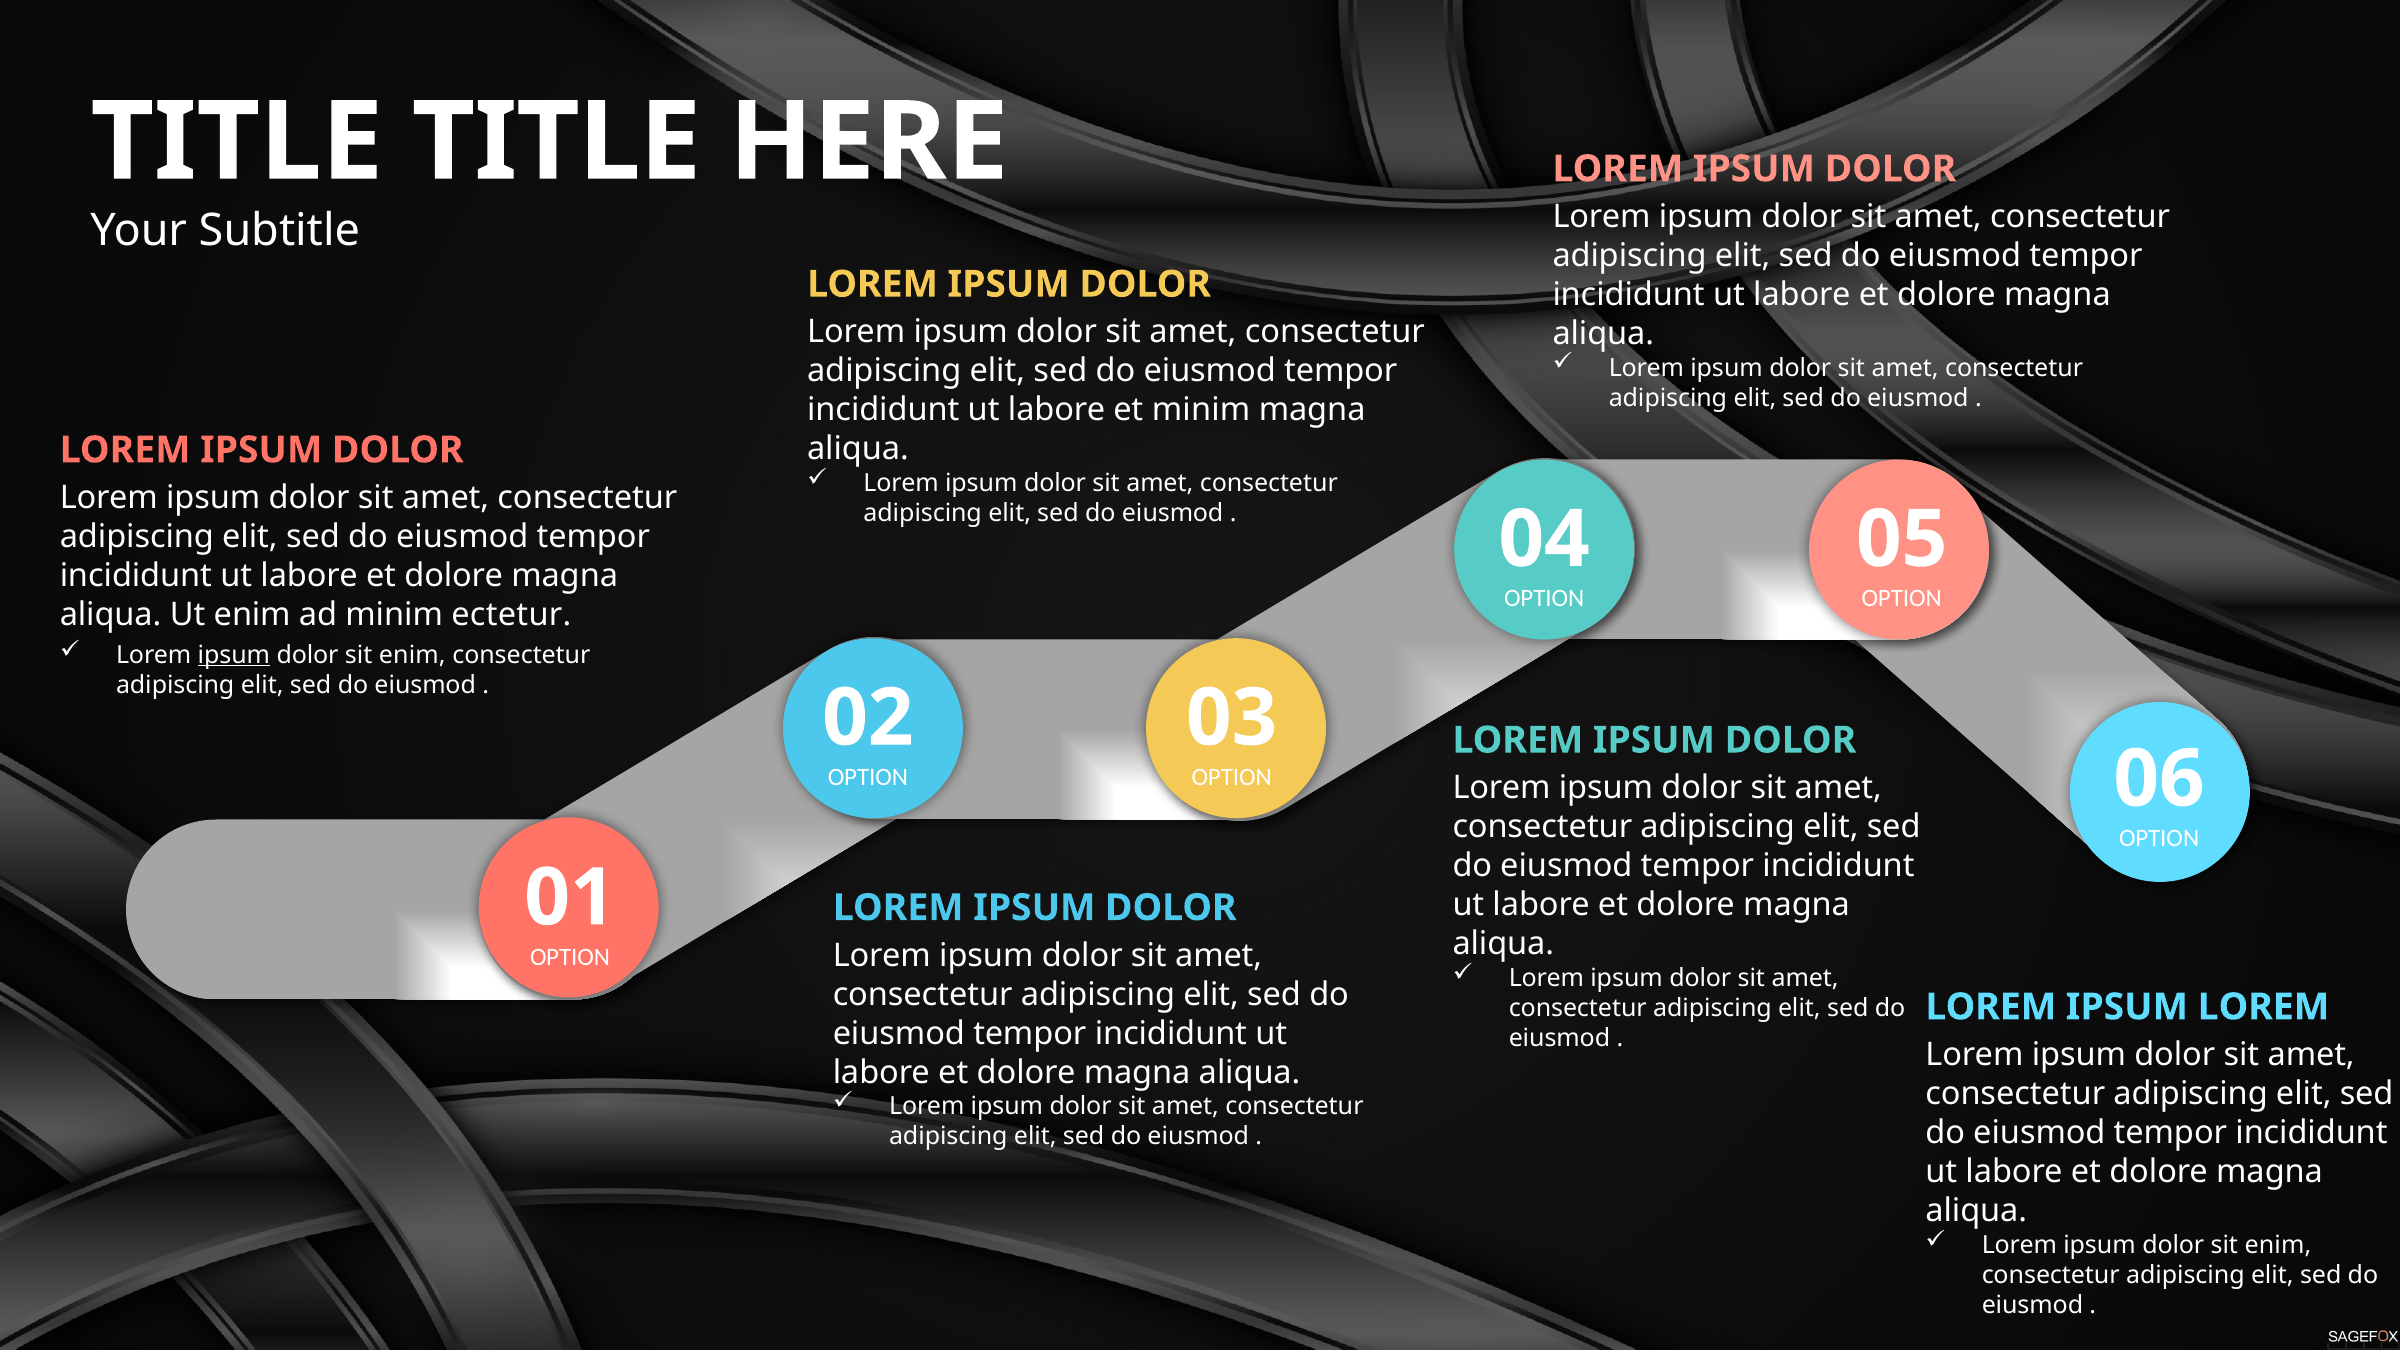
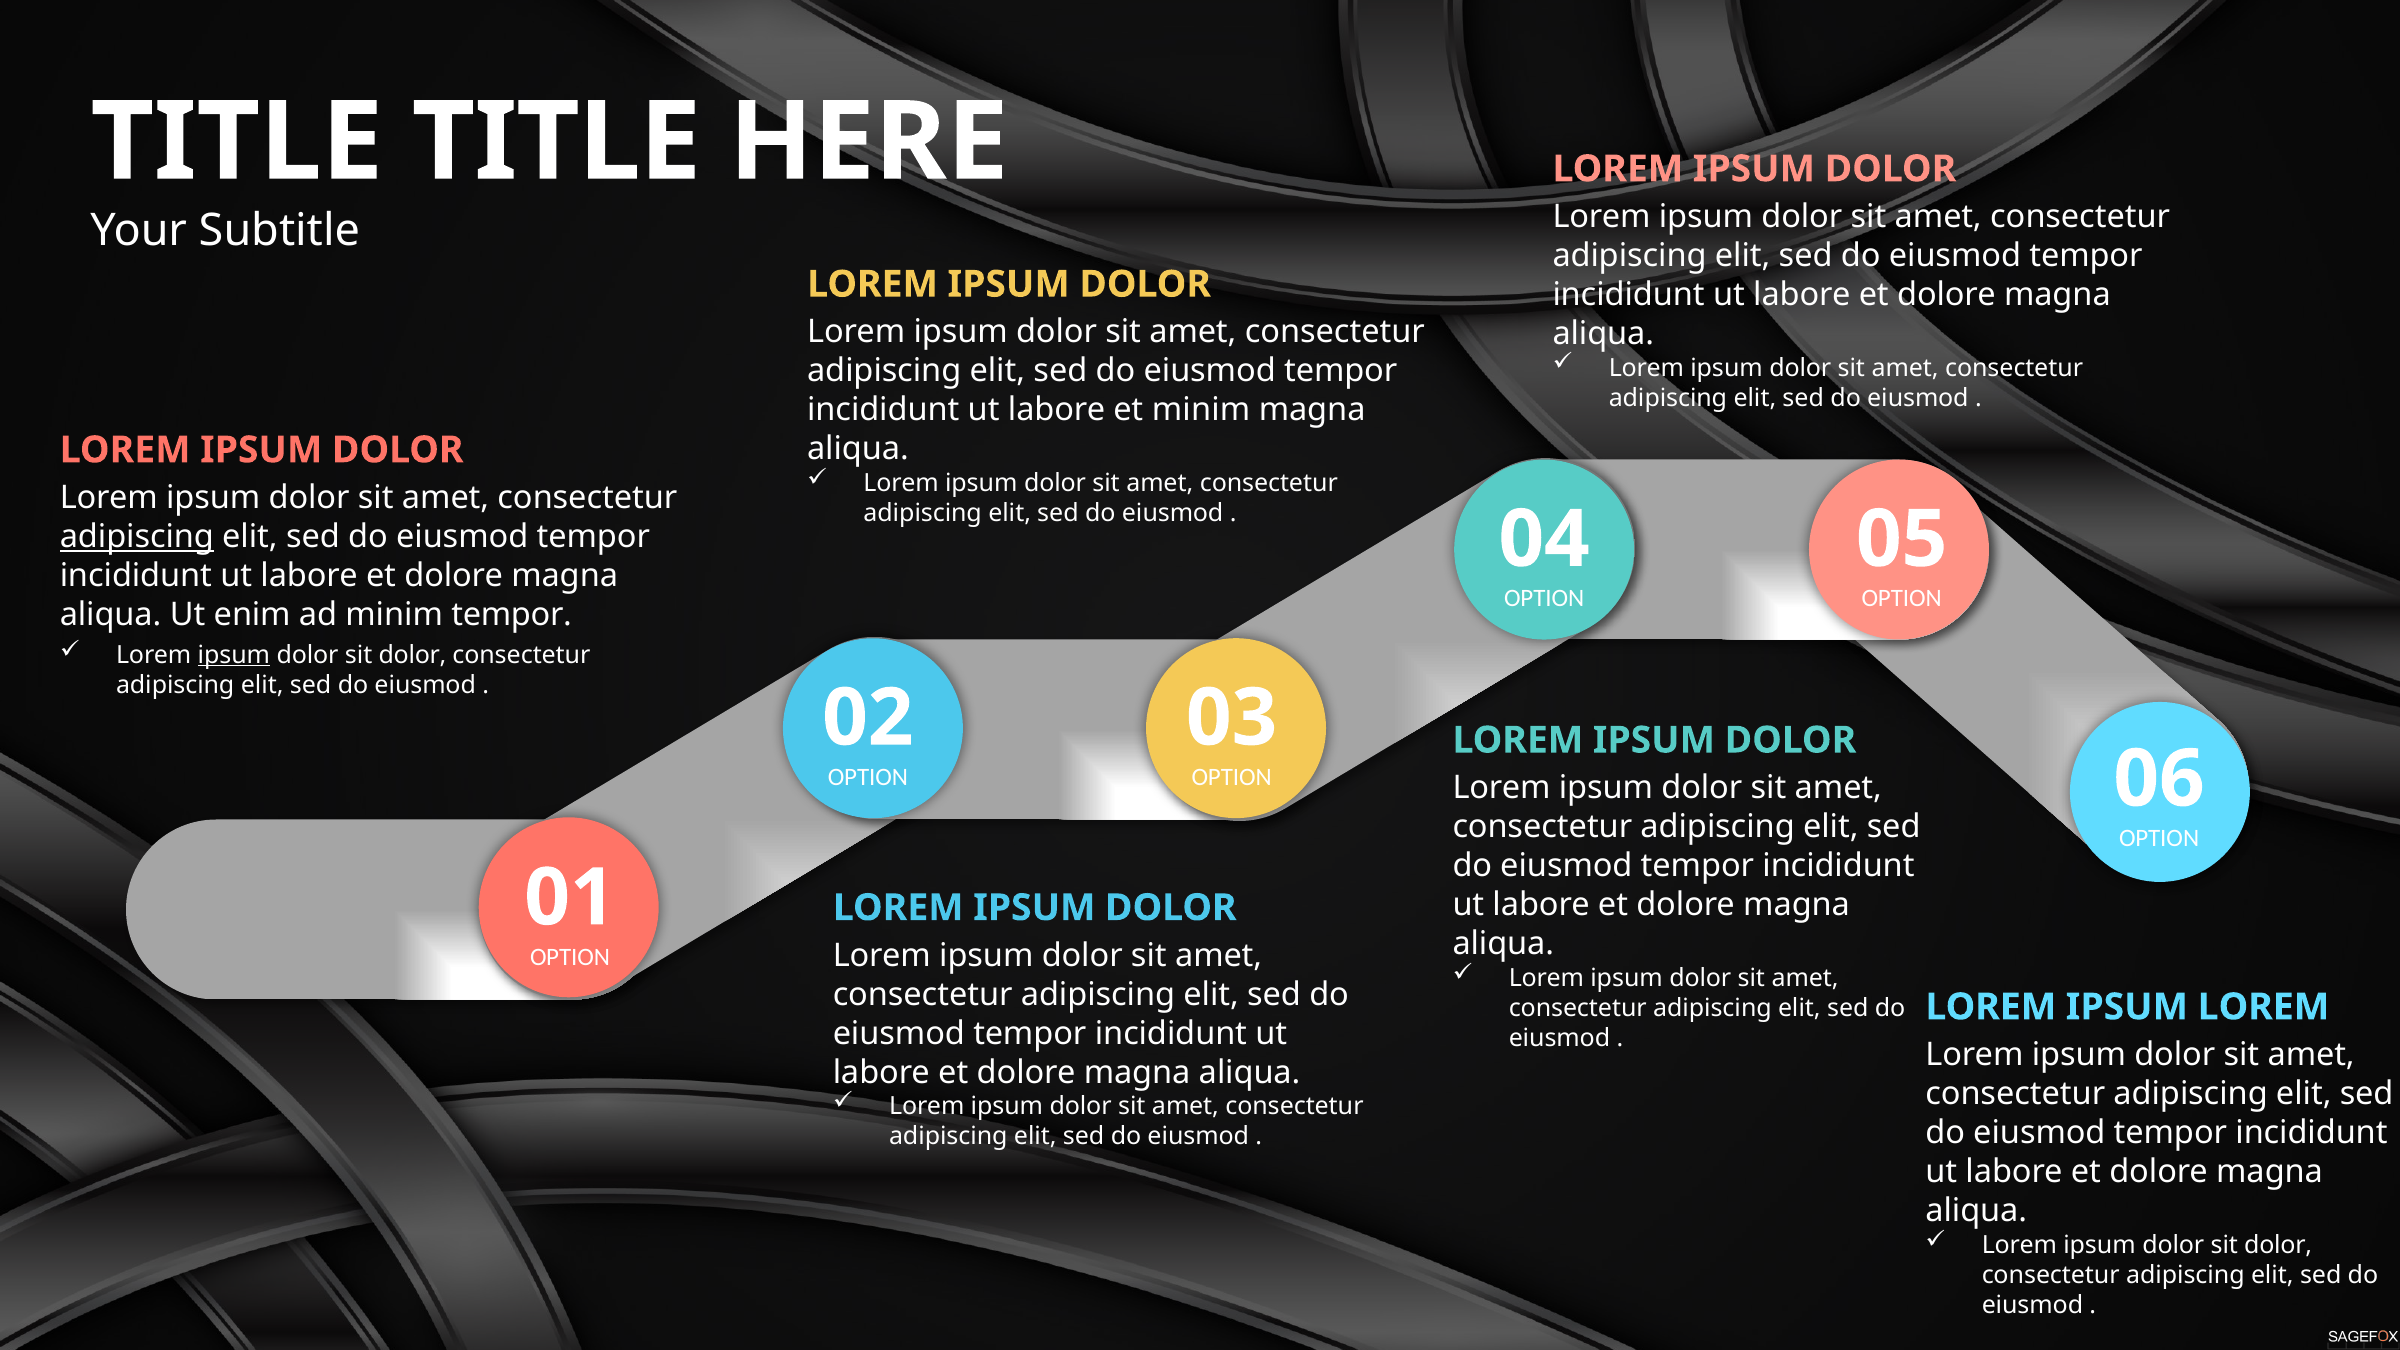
adipiscing at (137, 537) underline: none -> present
minim ectetur: ectetur -> tempor
enim at (412, 655): enim -> dolor
enim at (2278, 1245): enim -> dolor
